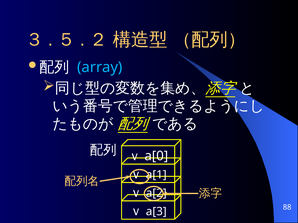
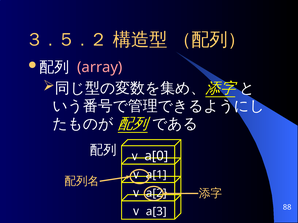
array colour: light blue -> pink
